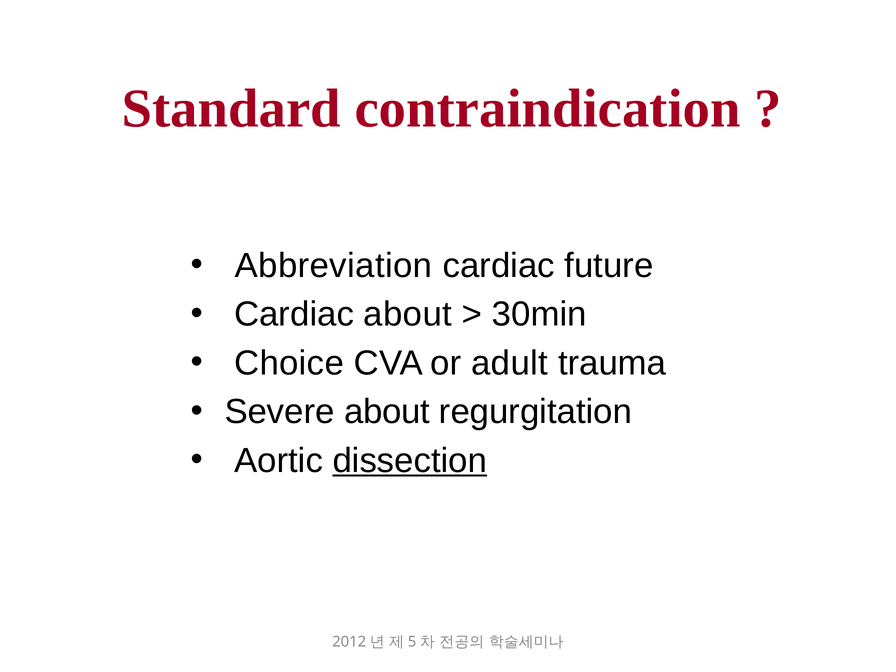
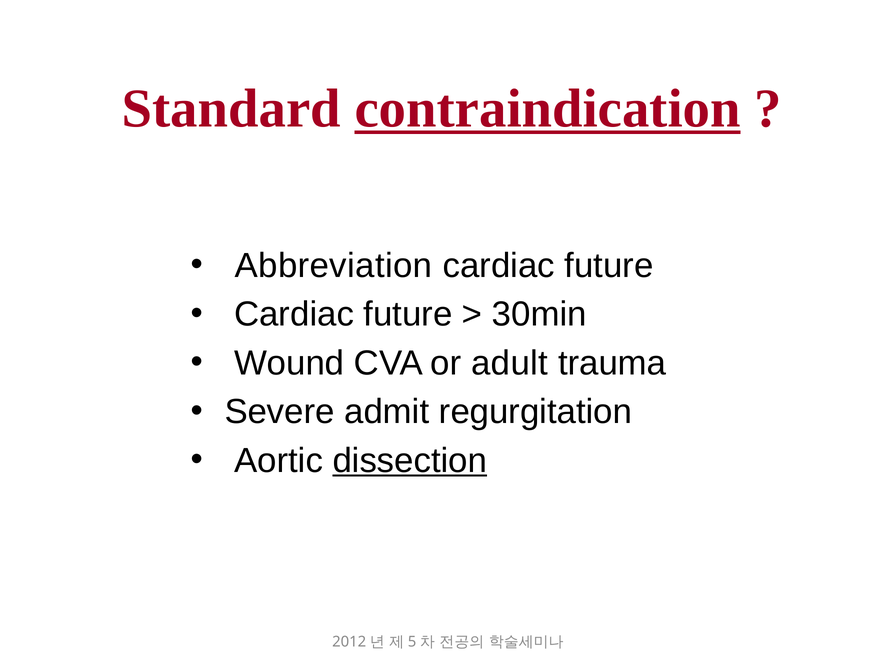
contraindication underline: none -> present
about at (408, 314): about -> future
Choice: Choice -> Wound
Severe about: about -> admit
